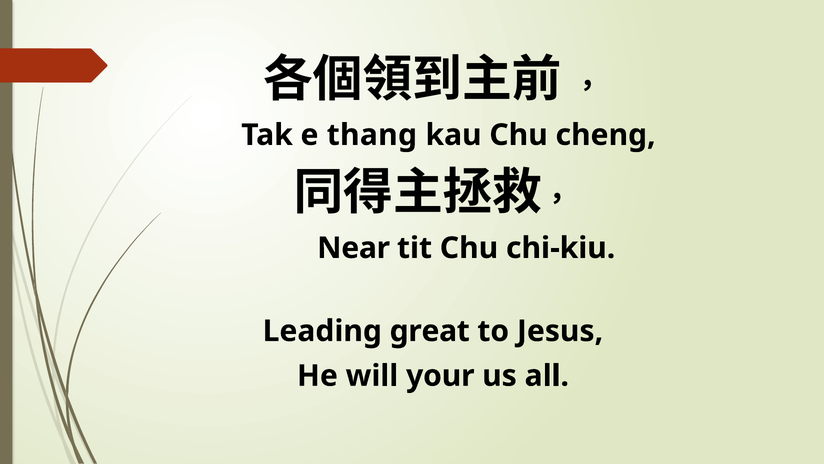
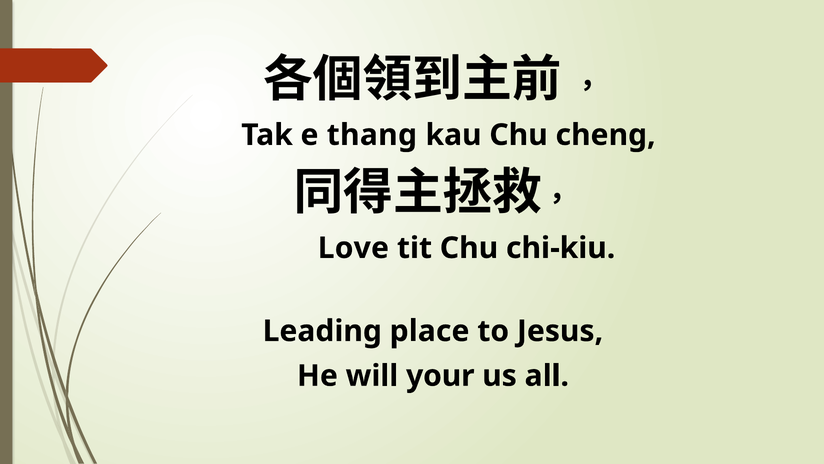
Near: Near -> Love
great: great -> place
